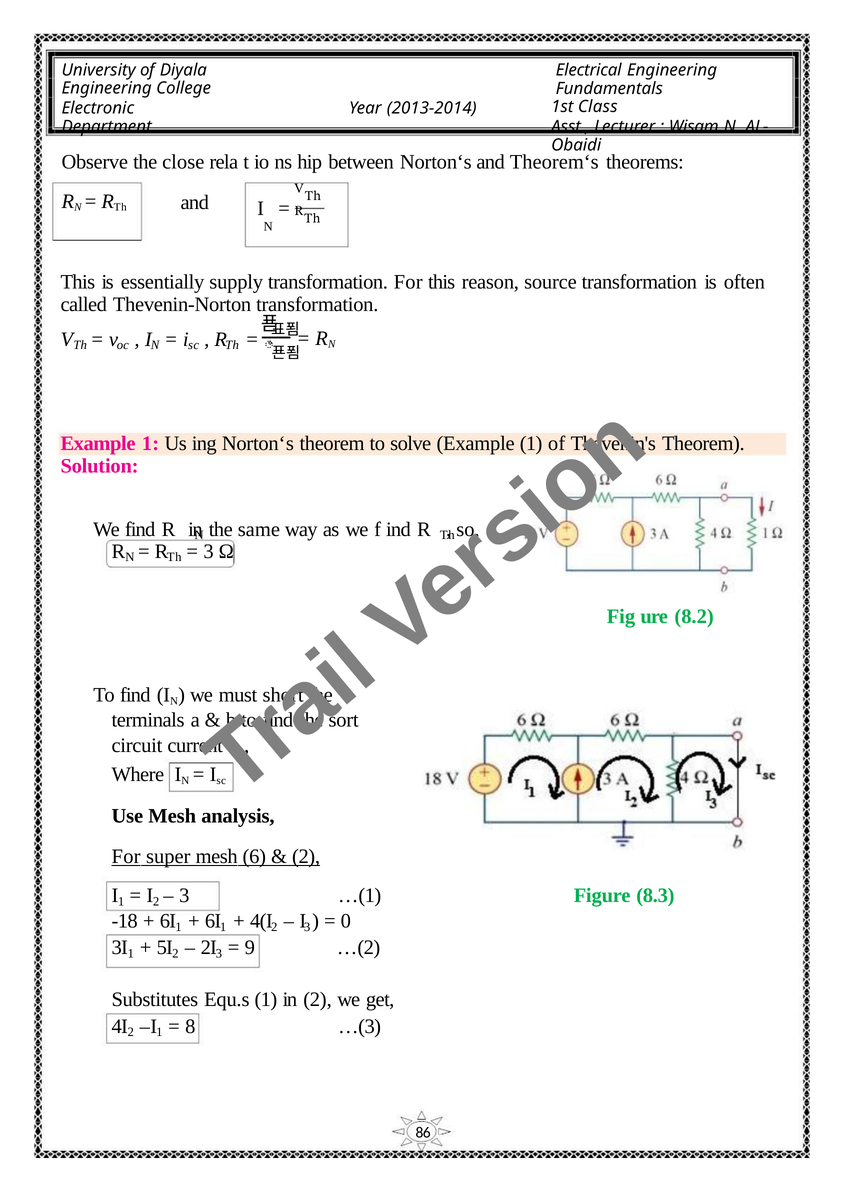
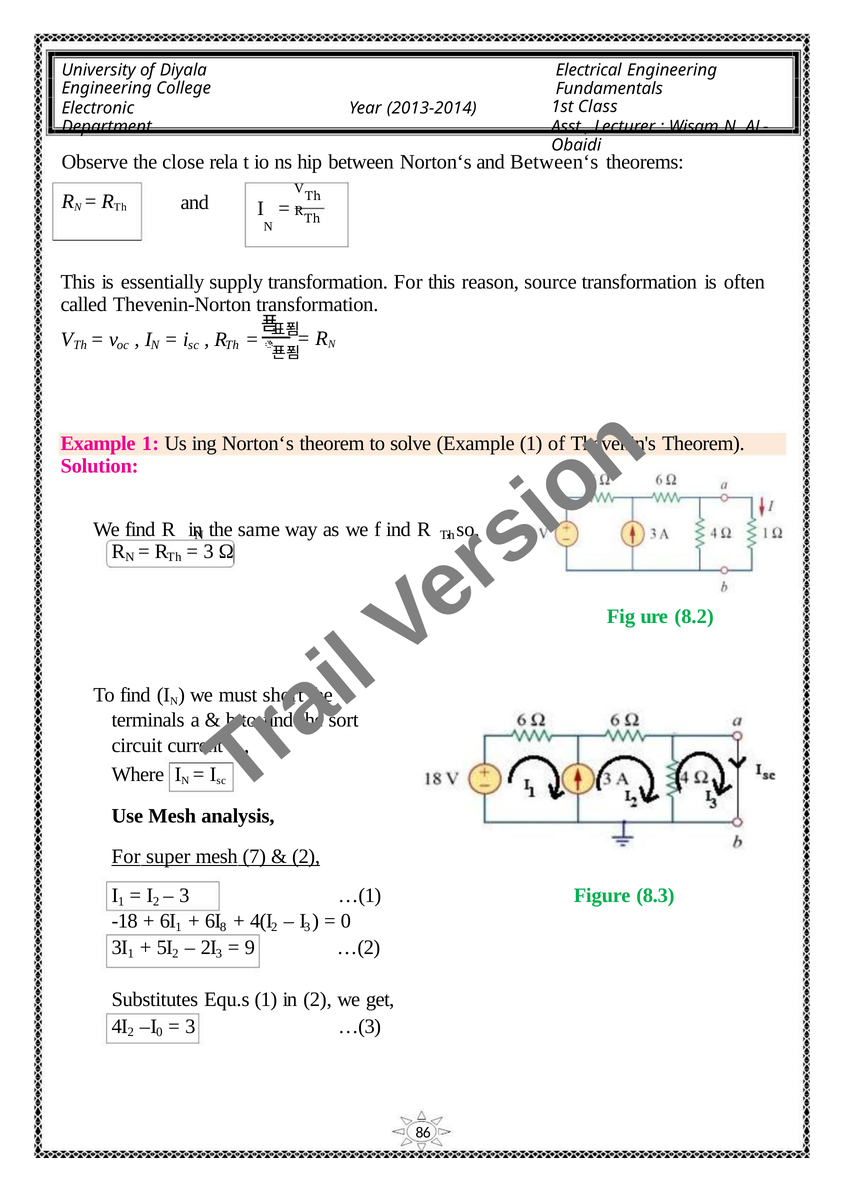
Theorem‘s: Theorem‘s -> Between‘s
6: 6 -> 7
1 1: 1 -> 8
8 at (190, 1027): 8 -> 3
2 1: 1 -> 0
